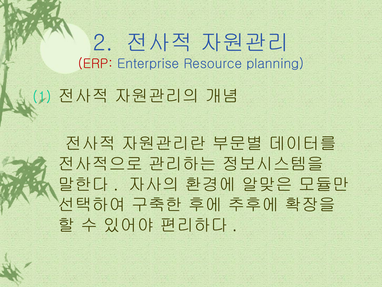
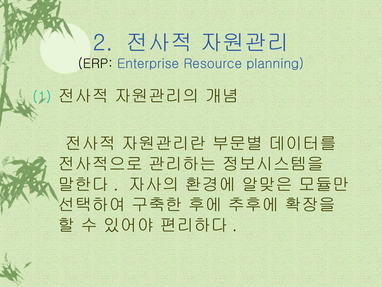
ERP colour: red -> black
